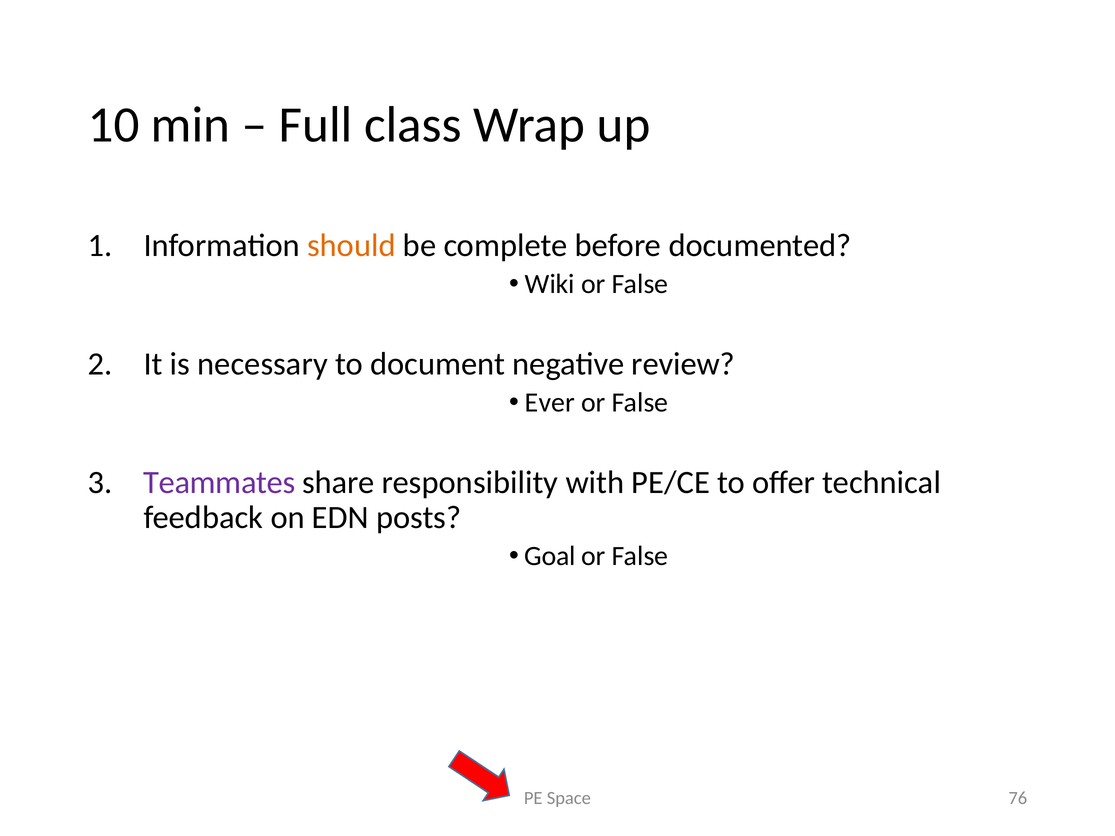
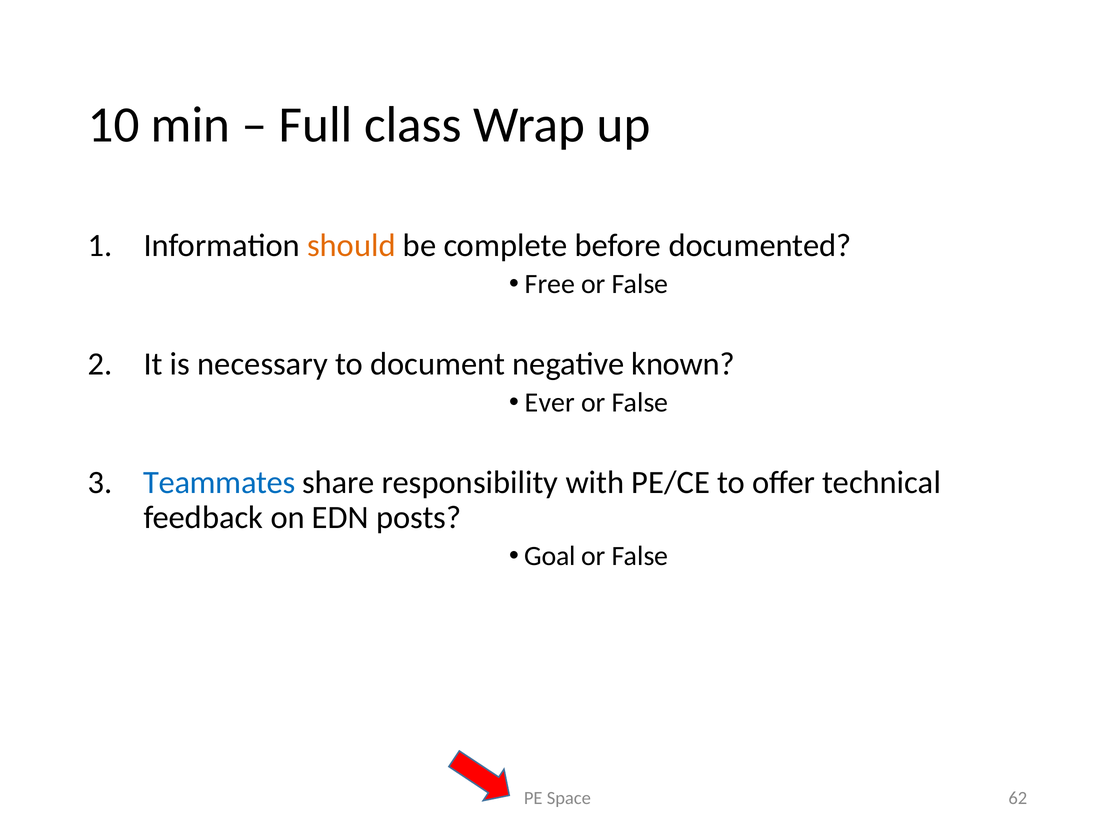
Wiki: Wiki -> Free
review: review -> known
Teammates colour: purple -> blue
76: 76 -> 62
